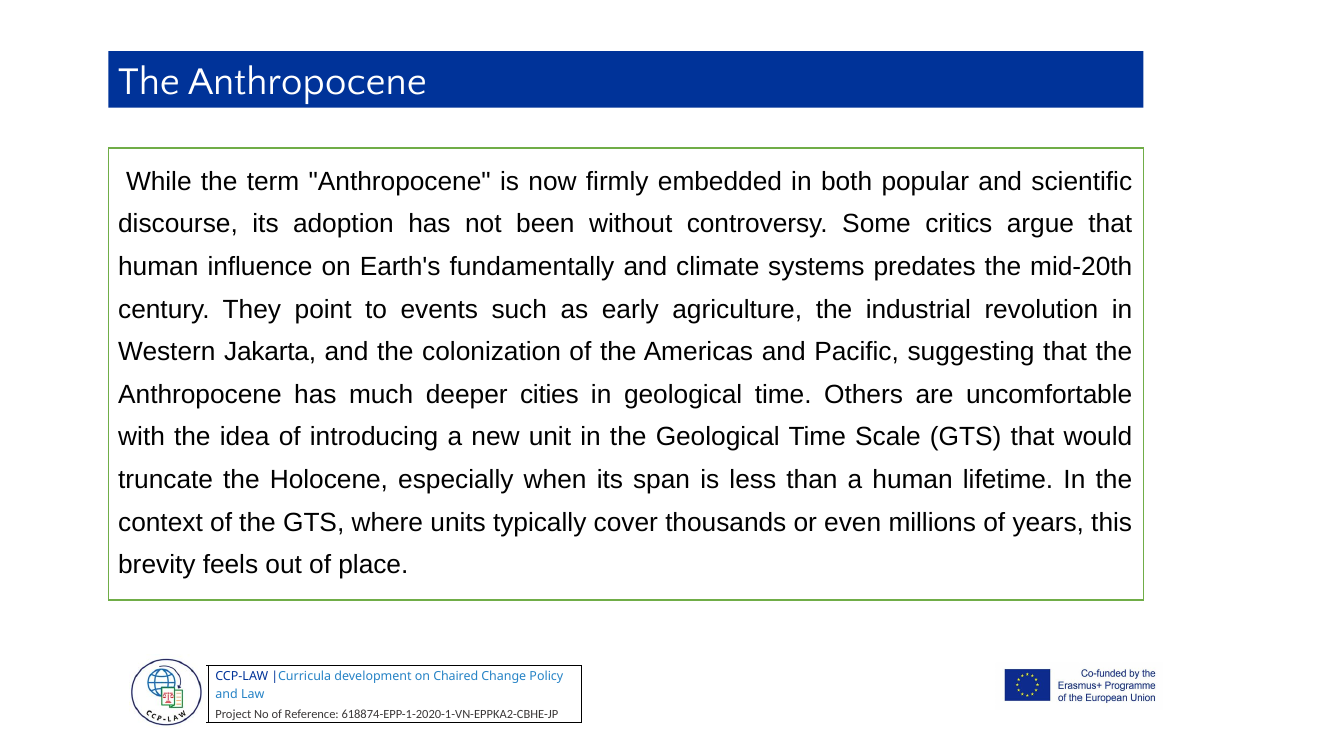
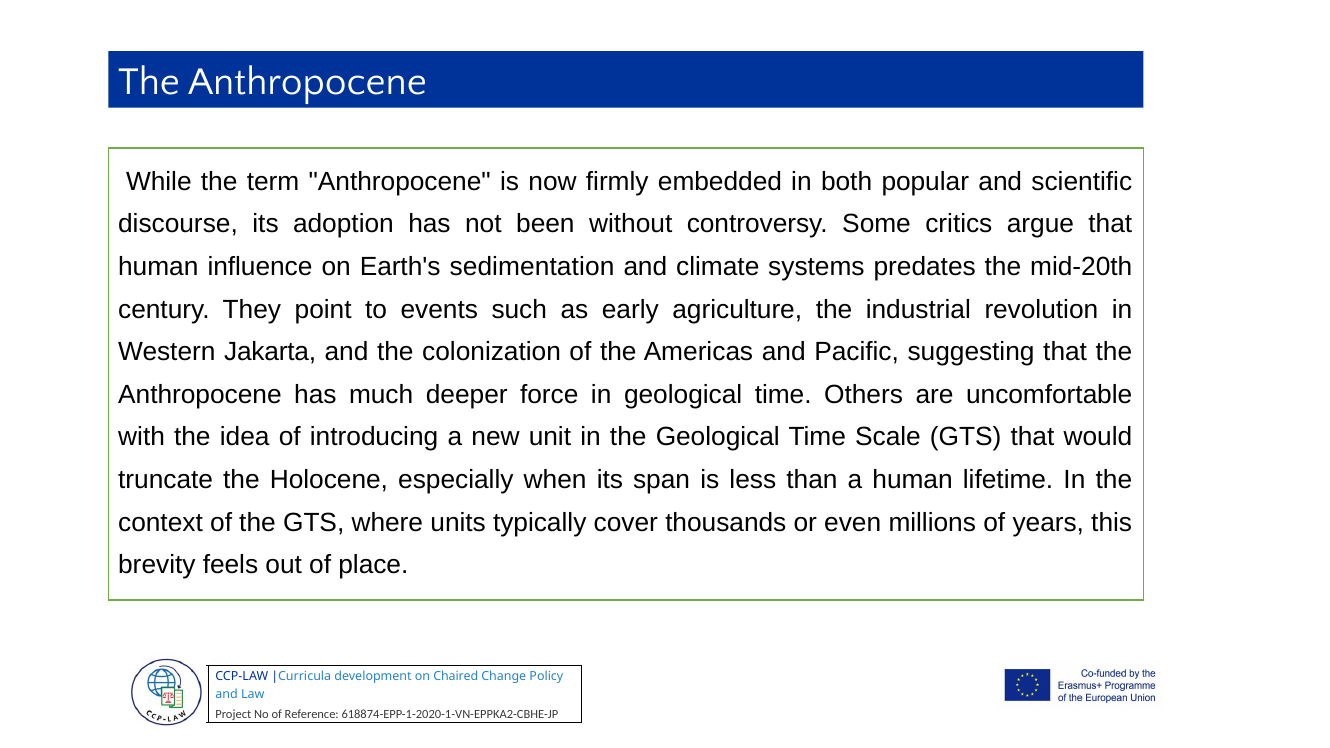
fundamentally: fundamentally -> sedimentation
cities: cities -> force
